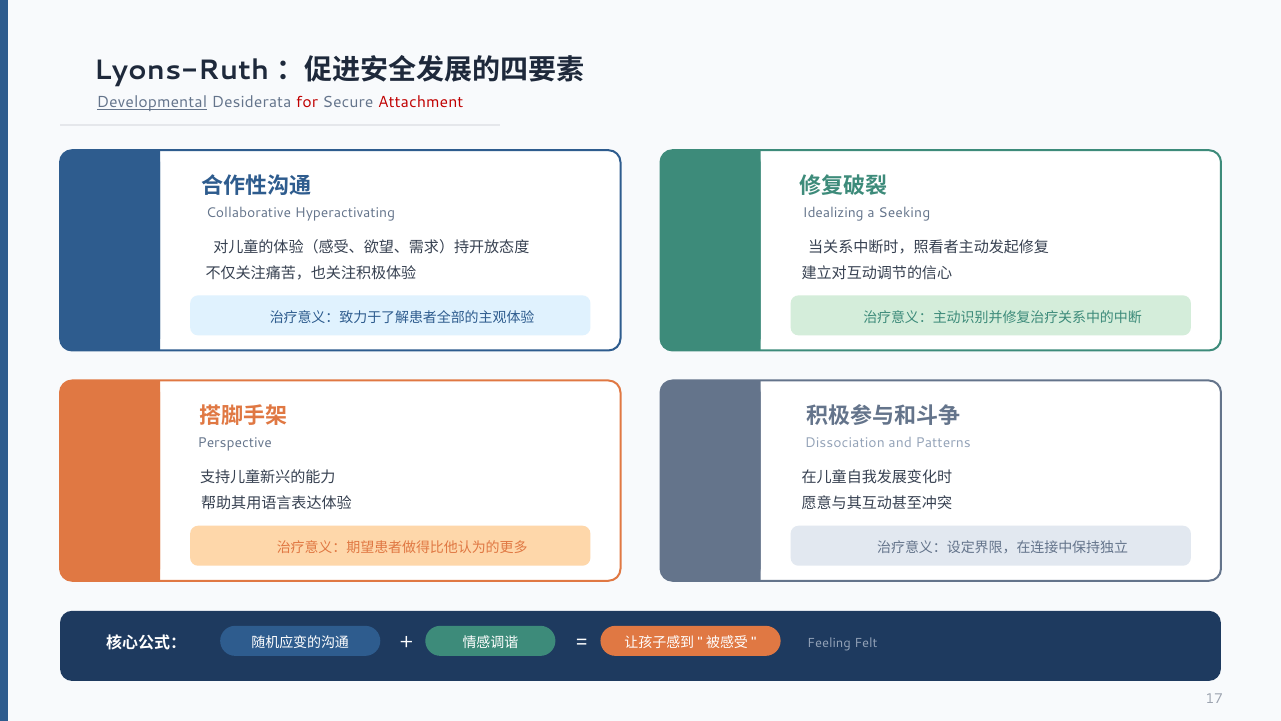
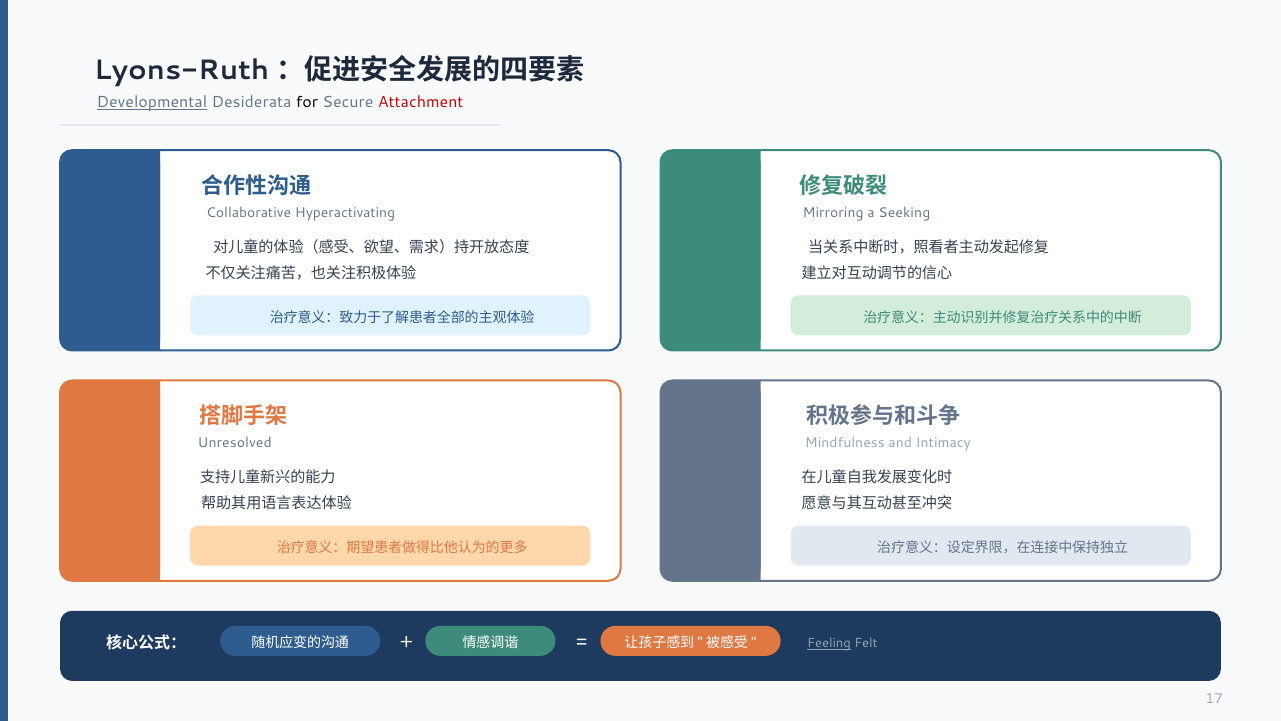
for colour: red -> black
Idealizing: Idealizing -> Mirroring
Perspective: Perspective -> Unresolved
Dissociation: Dissociation -> Mindfulness
Patterns: Patterns -> Intimacy
Feeling underline: none -> present
